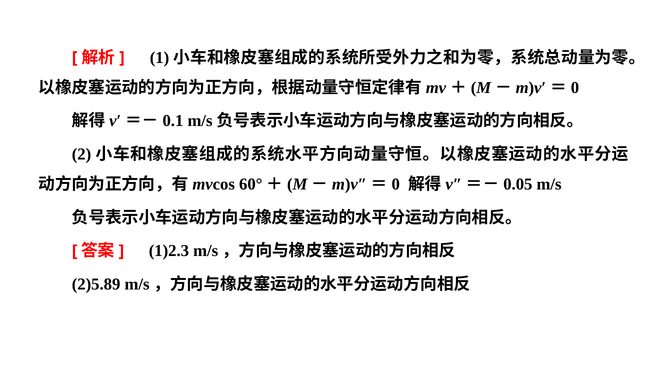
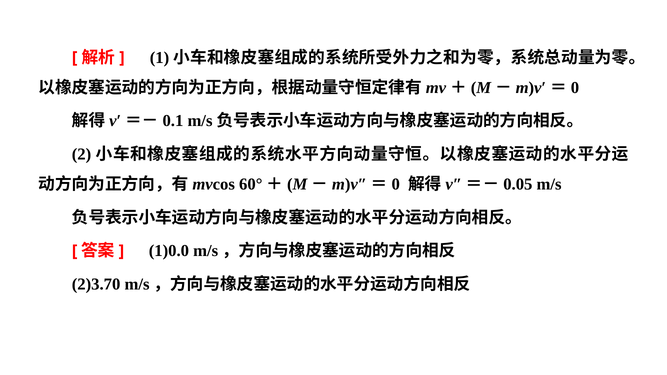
1)2.3: 1)2.3 -> 1)0.0
2)5.89: 2)5.89 -> 2)3.70
